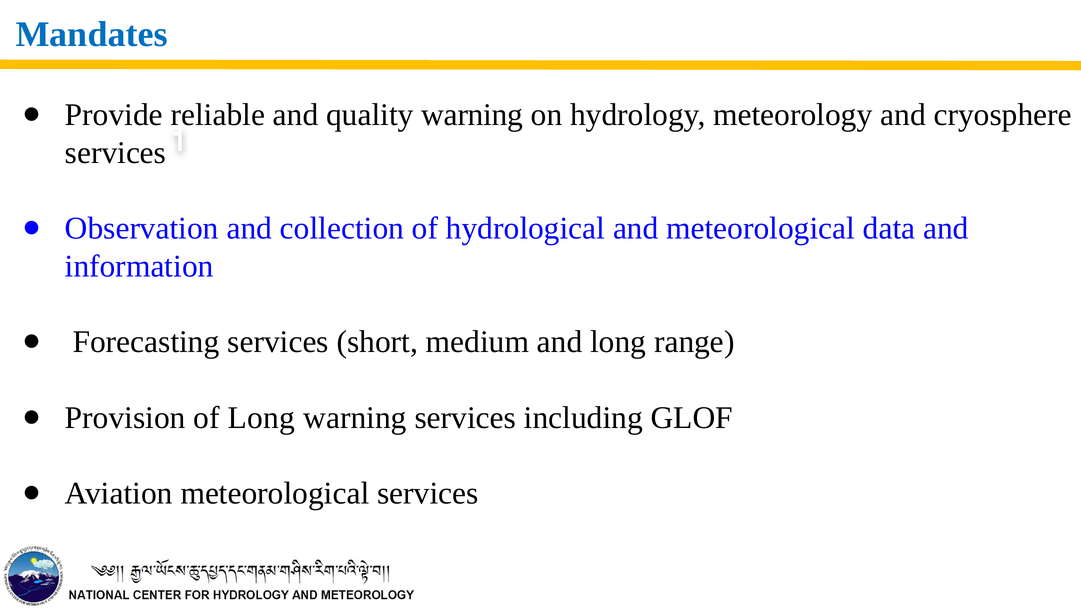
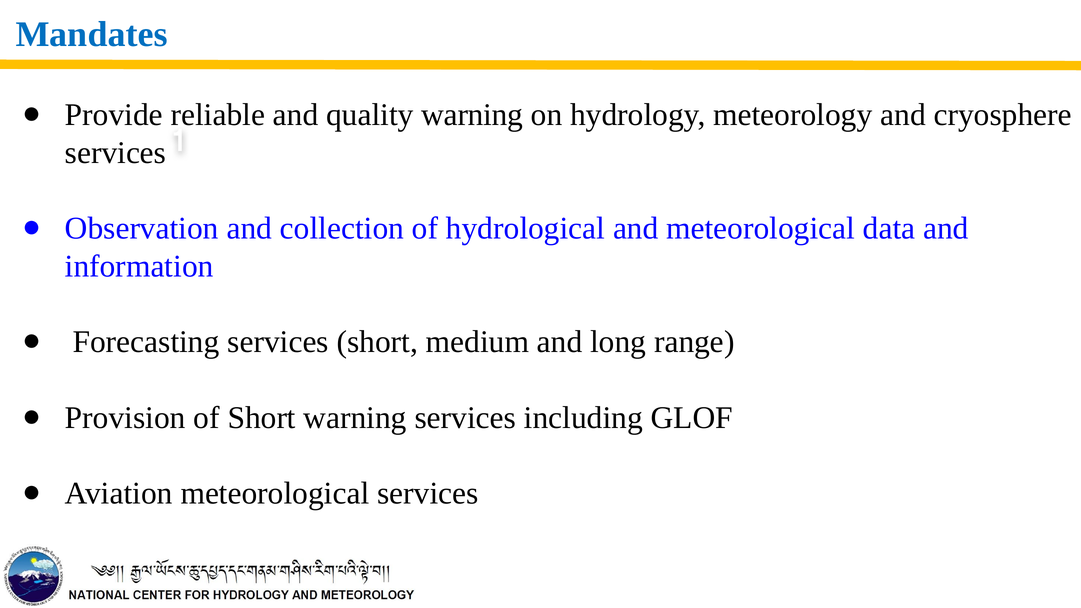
of Long: Long -> Short
